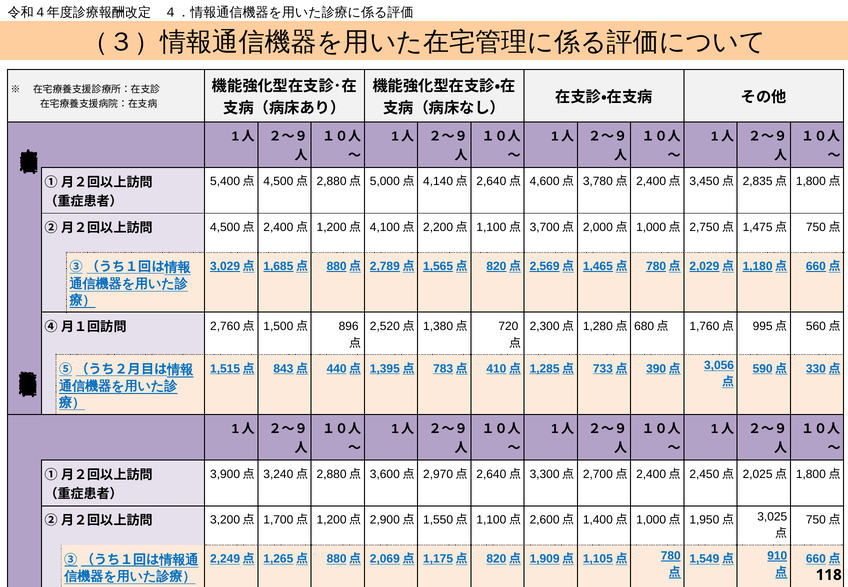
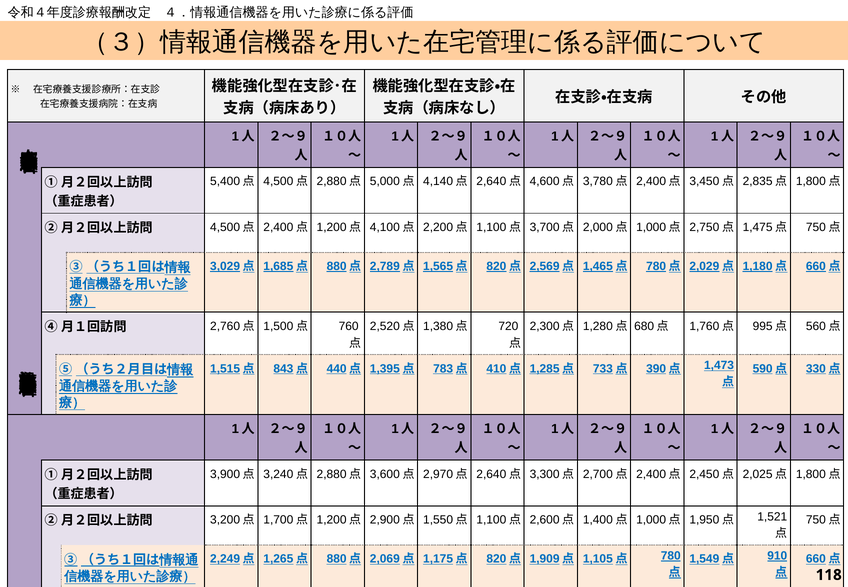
896: 896 -> 760
3,056: 3,056 -> 1,473
3,025: 3,025 -> 1,521
